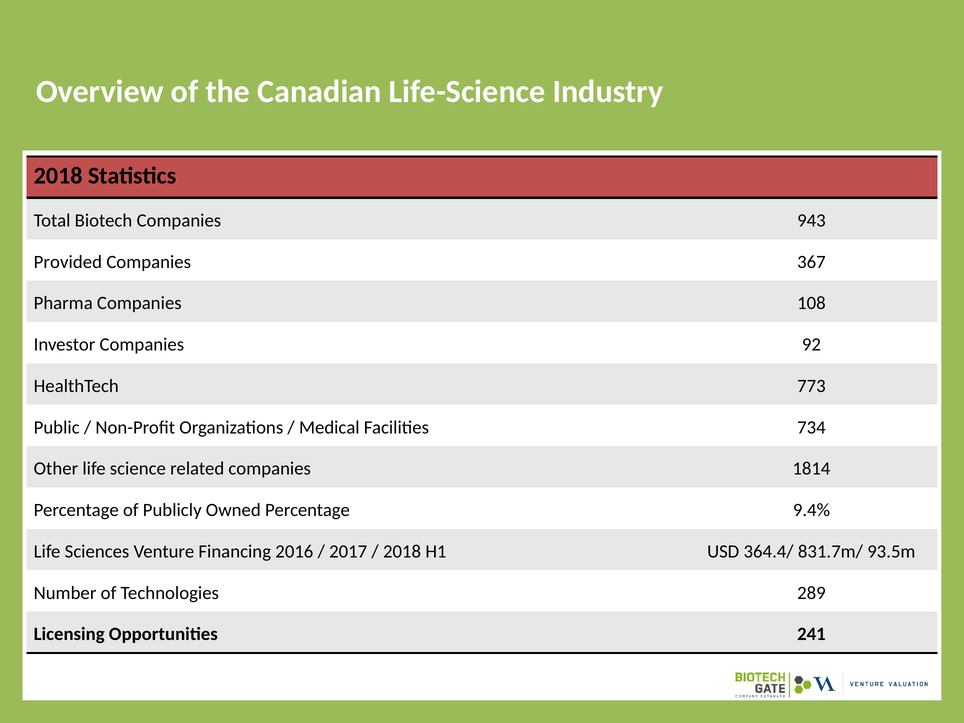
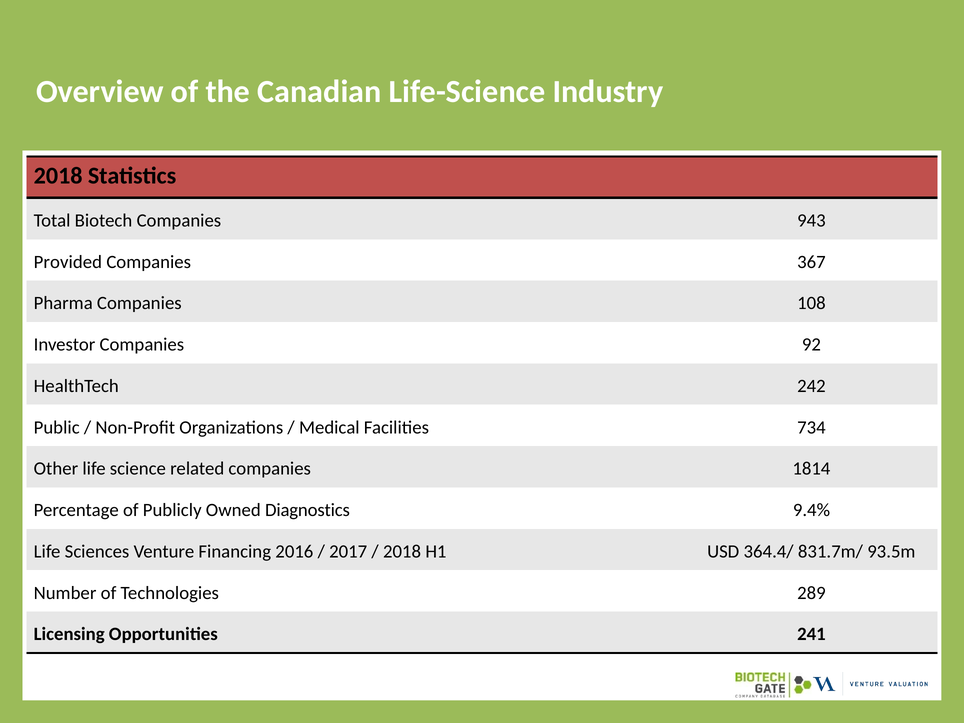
773: 773 -> 242
Owned Percentage: Percentage -> Diagnostics
